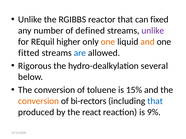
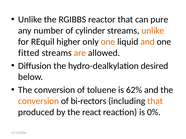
fixed: fixed -> pure
defined: defined -> cylinder
unlike at (153, 31) colour: purple -> orange
are colour: blue -> orange
Rigorous: Rigorous -> Diffusion
several: several -> desired
15%: 15% -> 62%
that at (155, 101) colour: blue -> orange
9%: 9% -> 0%
